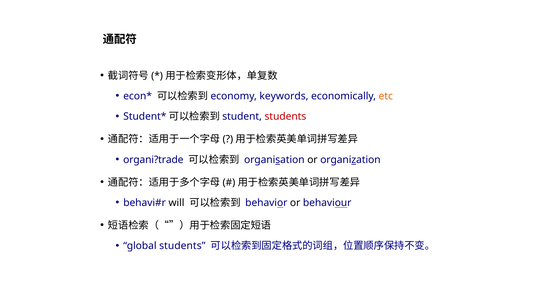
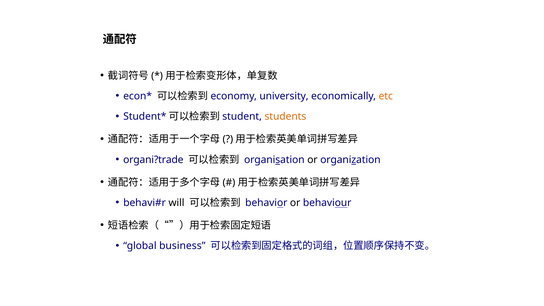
keywords: keywords -> university
students at (285, 117) colour: red -> orange
global students: students -> business
